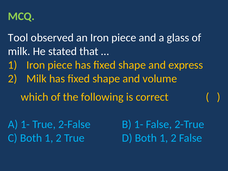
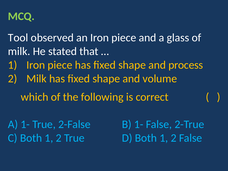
express: express -> process
